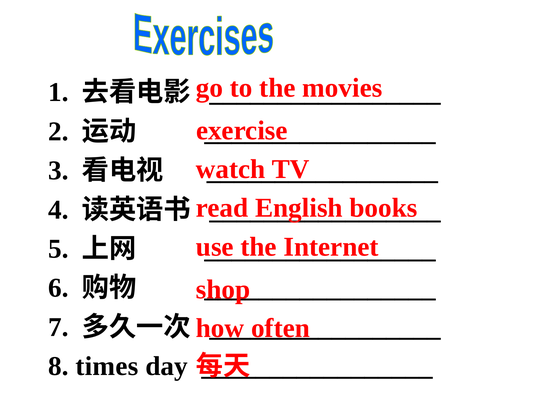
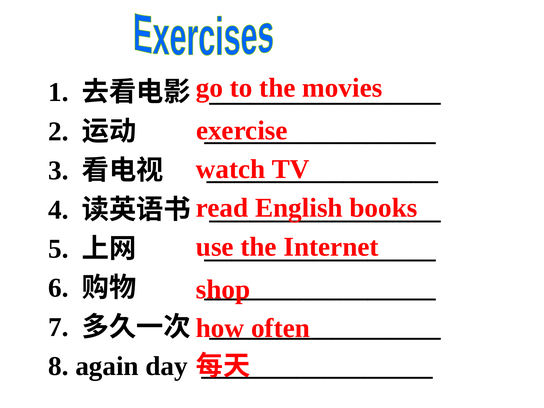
times: times -> again
